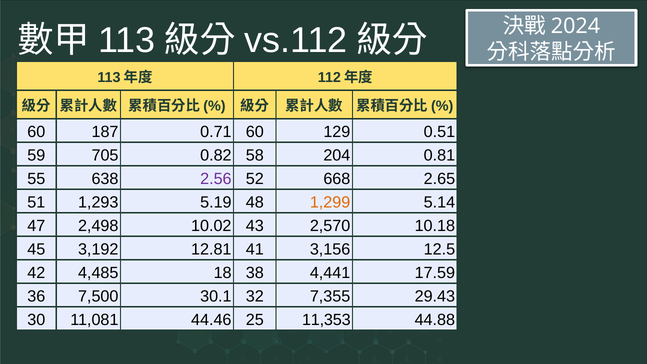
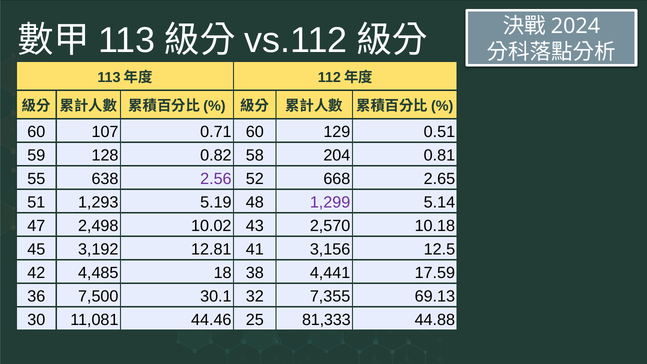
187: 187 -> 107
705: 705 -> 128
1,299 colour: orange -> purple
29.43: 29.43 -> 69.13
11,353: 11,353 -> 81,333
